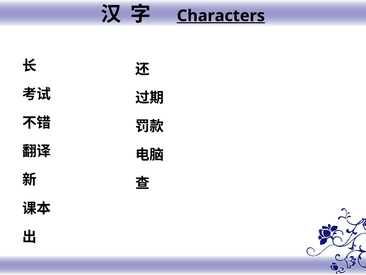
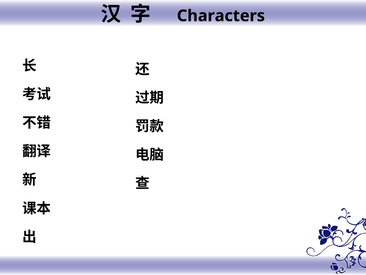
Characters underline: present -> none
